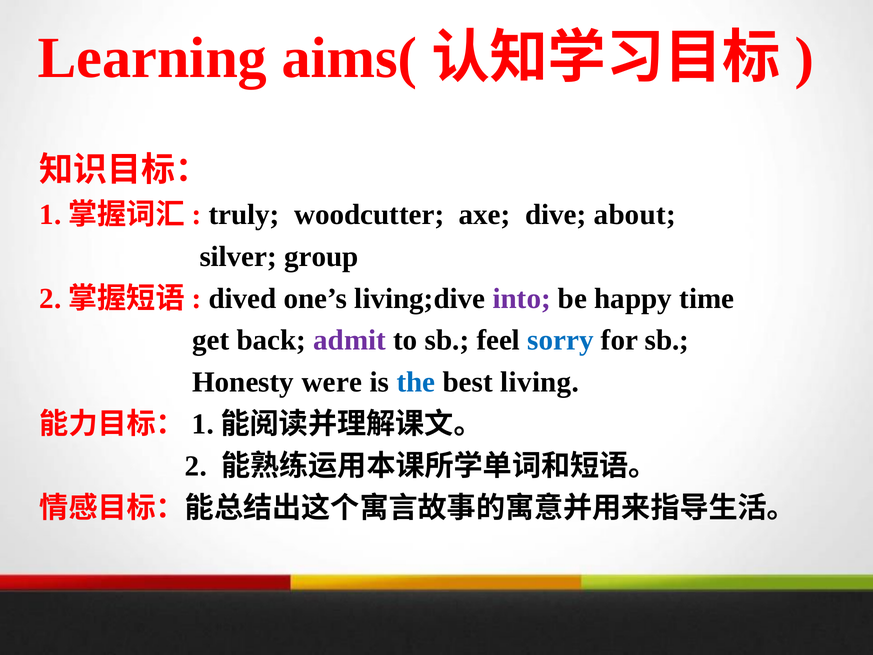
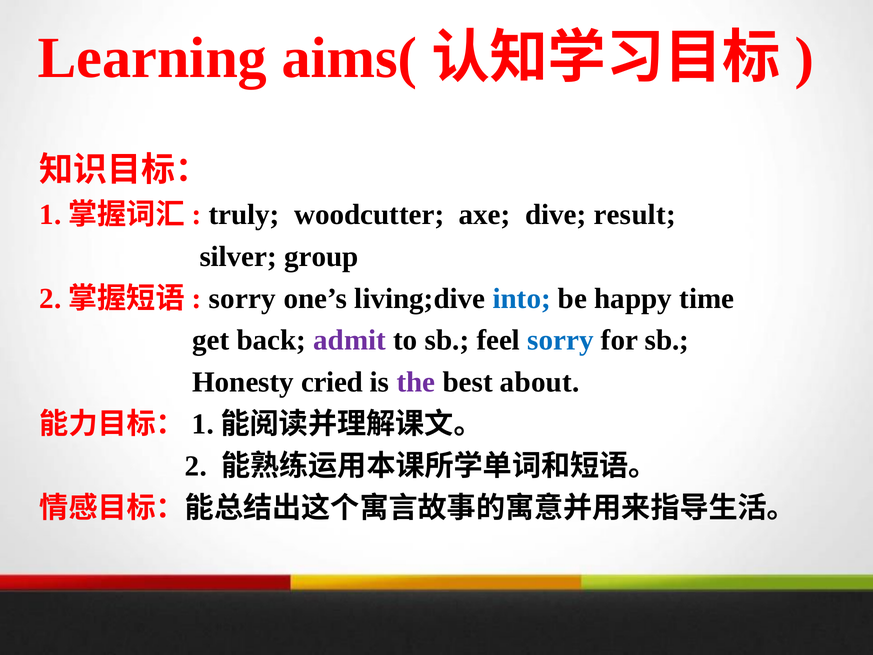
about: about -> result
dived at (242, 298): dived -> sorry
into colour: purple -> blue
were: were -> cried
the colour: blue -> purple
living: living -> about
